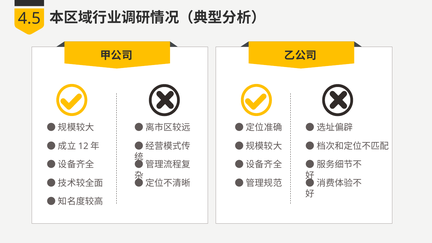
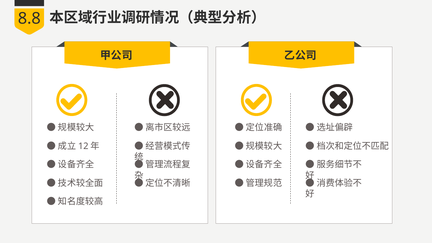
4.5: 4.5 -> 8.8
